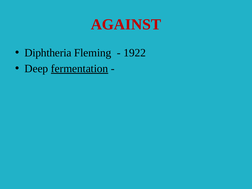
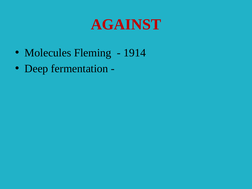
Diphtheria: Diphtheria -> Molecules
1922: 1922 -> 1914
fermentation underline: present -> none
